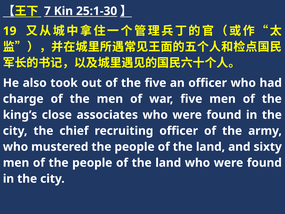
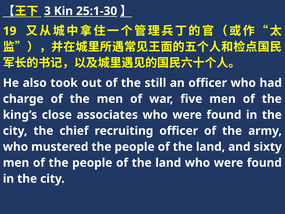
7: 7 -> 3
the five: five -> still
